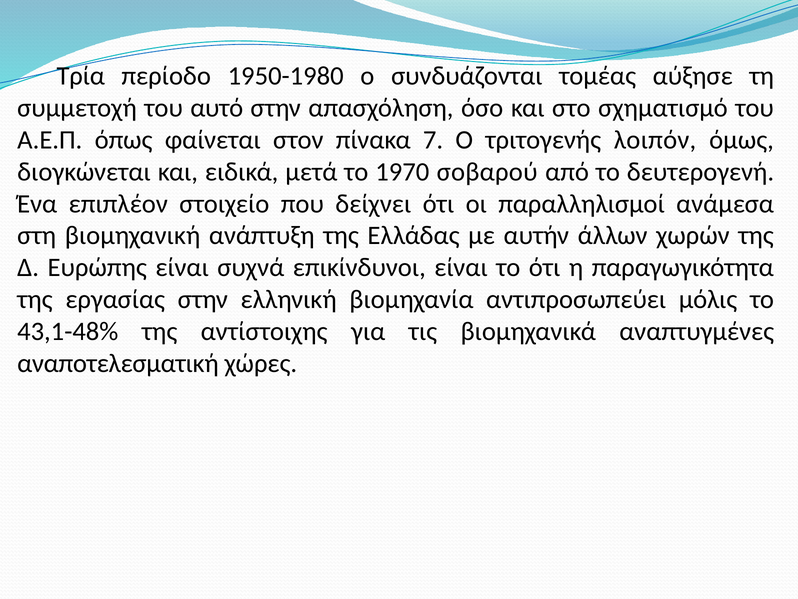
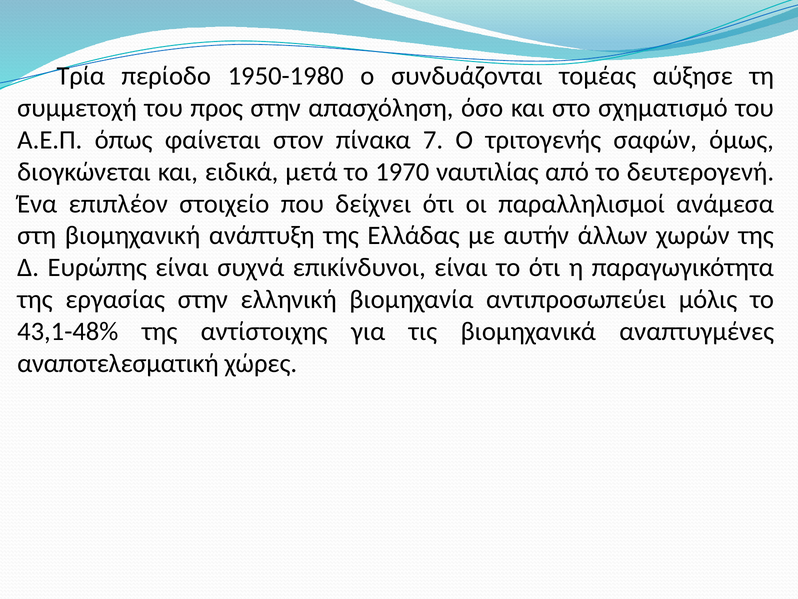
αυτό: αυτό -> προς
λοιπόν: λοιπόν -> σαφών
σοβαρού: σοβαρού -> ναυτιλίας
